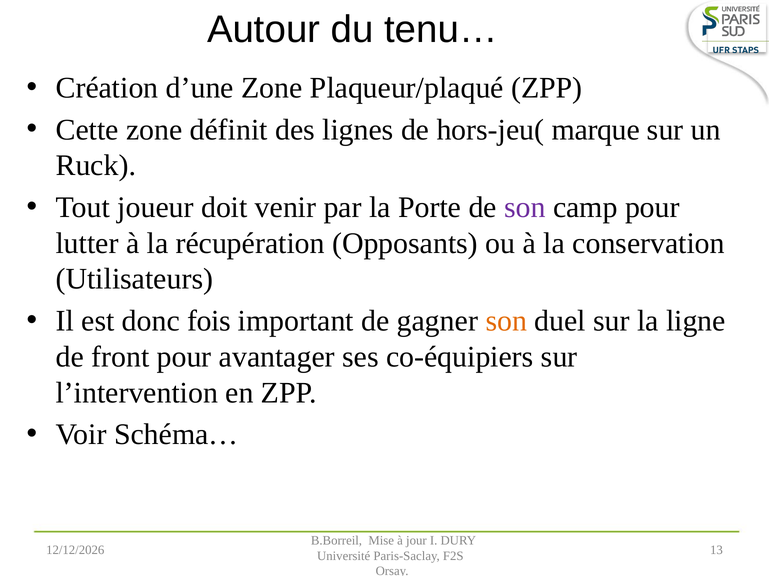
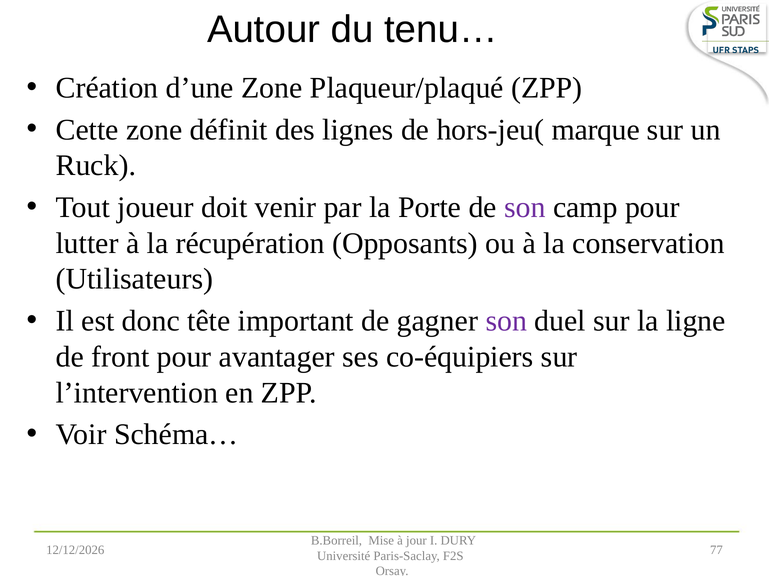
fois: fois -> tête
son at (506, 321) colour: orange -> purple
13: 13 -> 77
